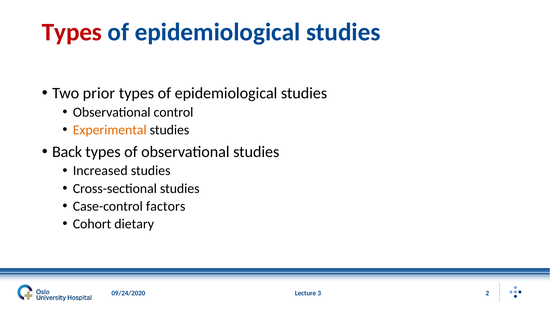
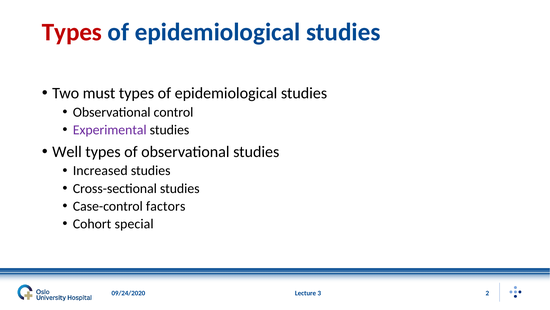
prior: prior -> must
Experimental colour: orange -> purple
Back: Back -> Well
dietary: dietary -> special
